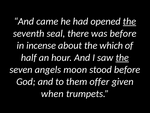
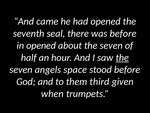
the at (129, 21) underline: present -> none
in incense: incense -> opened
about the which: which -> seven
moon: moon -> space
offer: offer -> third
